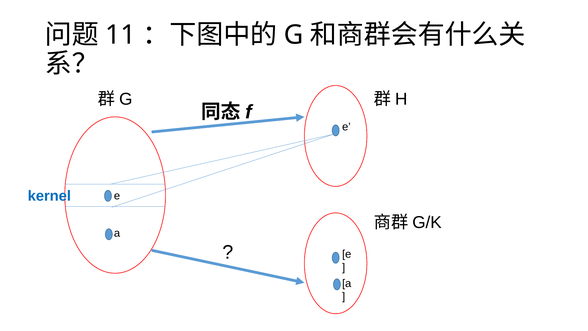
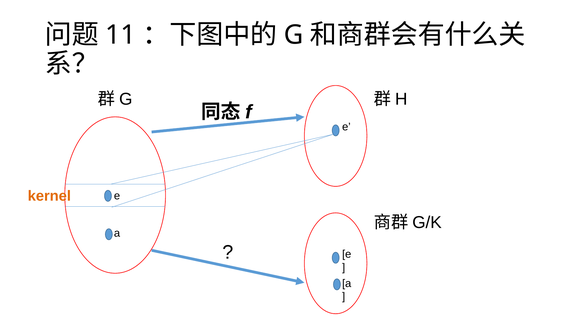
kernel colour: blue -> orange
